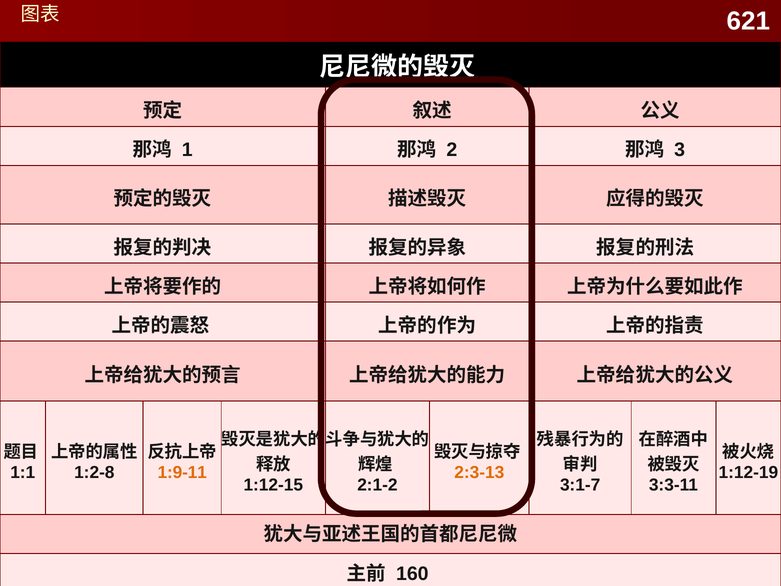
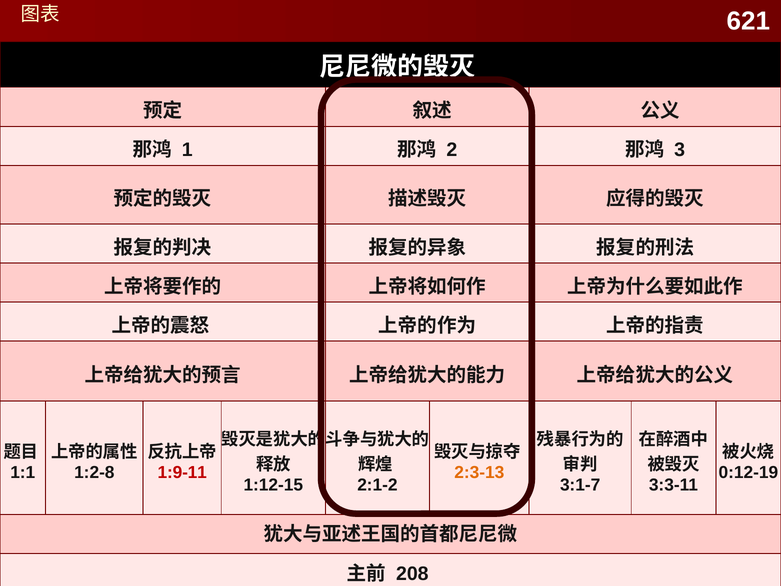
1:9-11 colour: orange -> red
1:12-19: 1:12-19 -> 0:12-19
160: 160 -> 208
